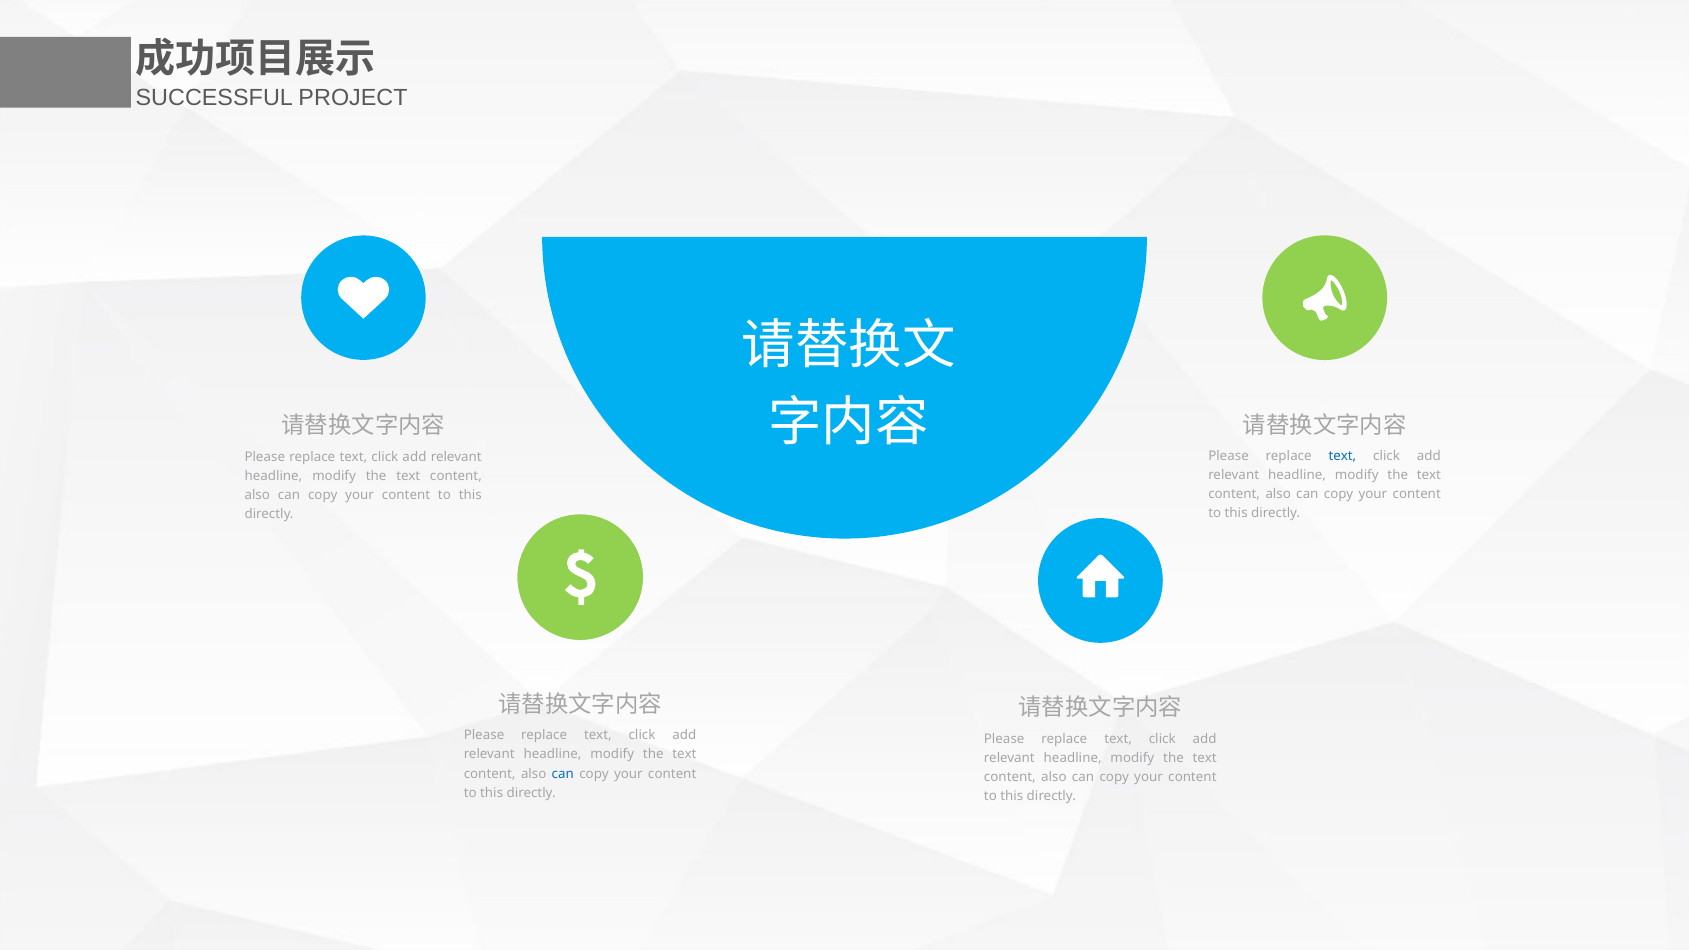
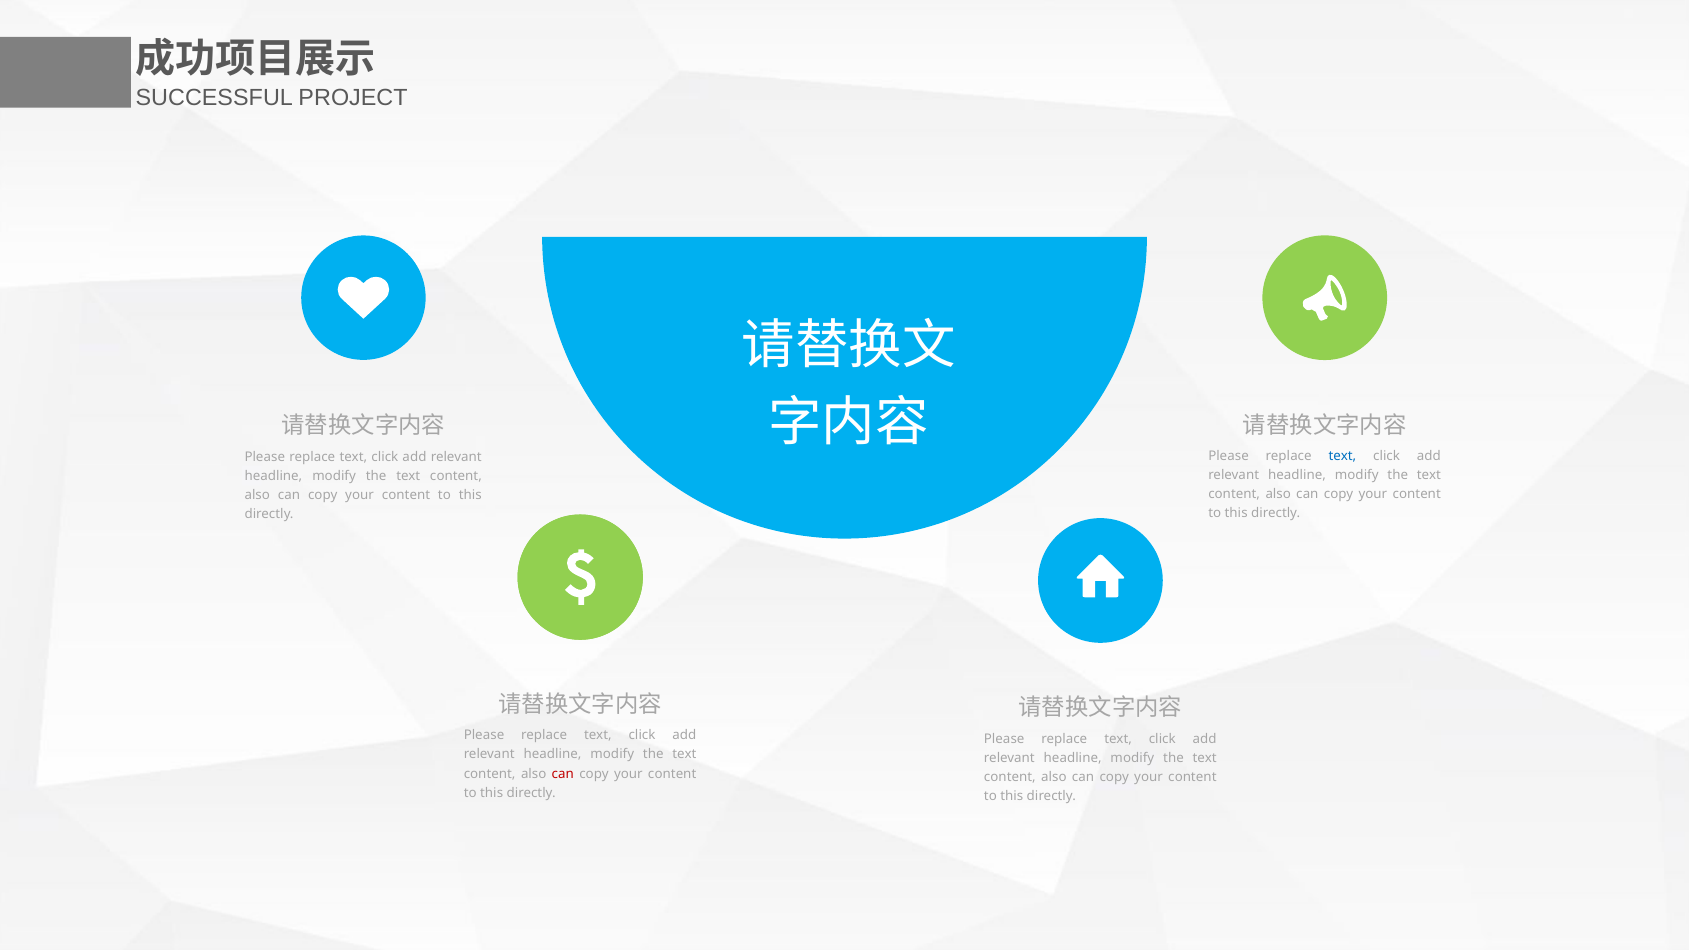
can at (563, 774) colour: blue -> red
